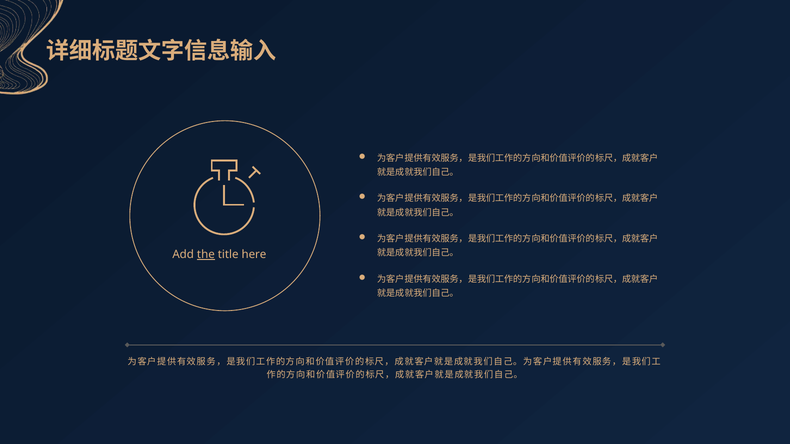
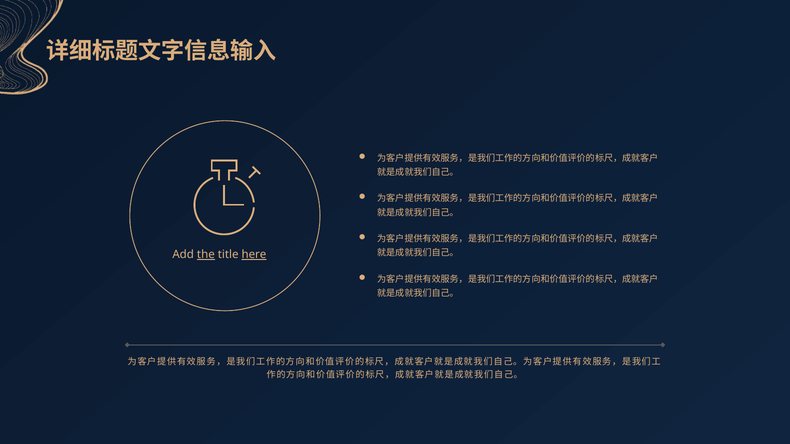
here underline: none -> present
